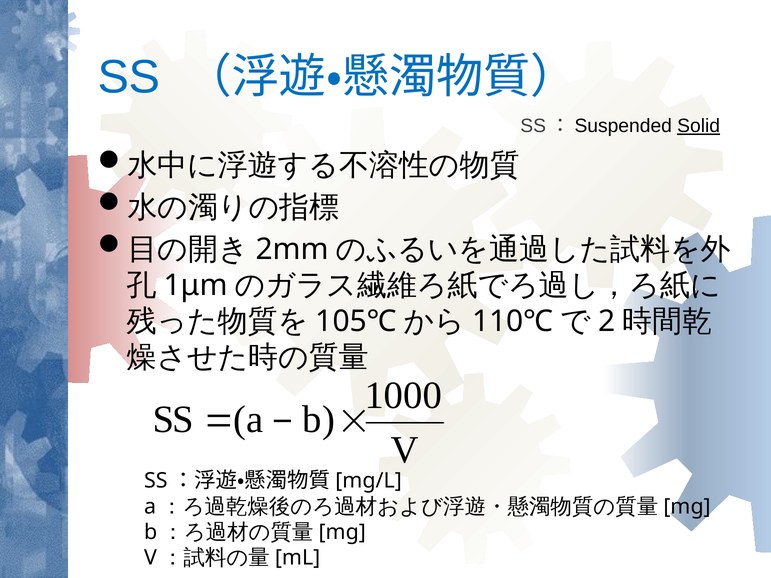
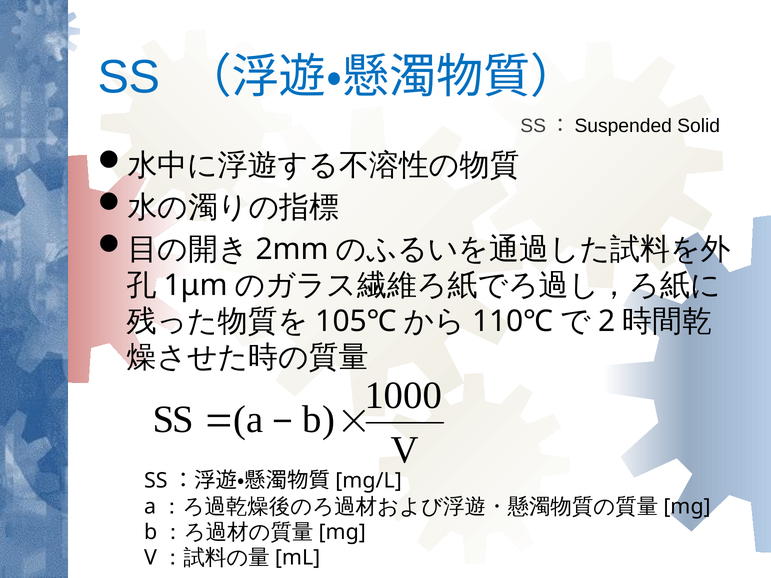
Solid underline: present -> none
